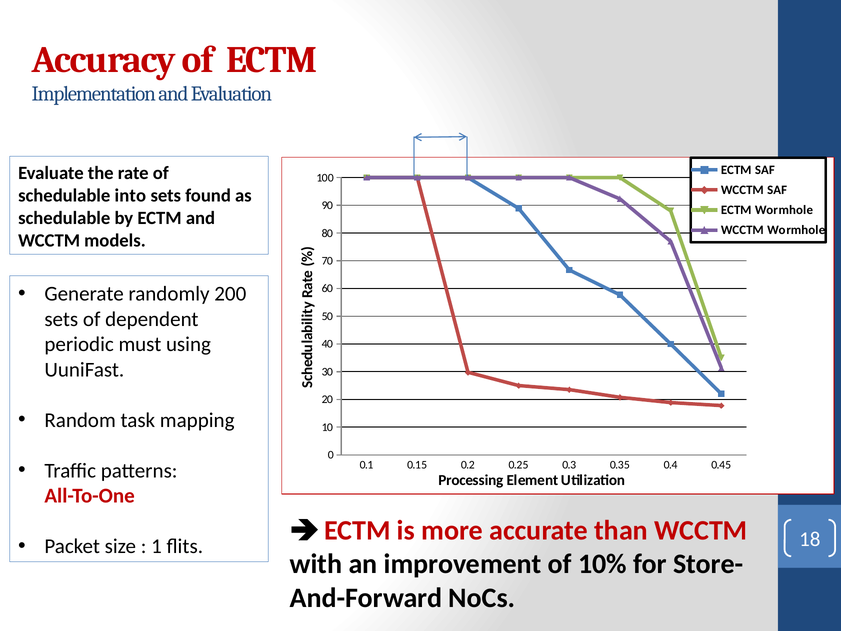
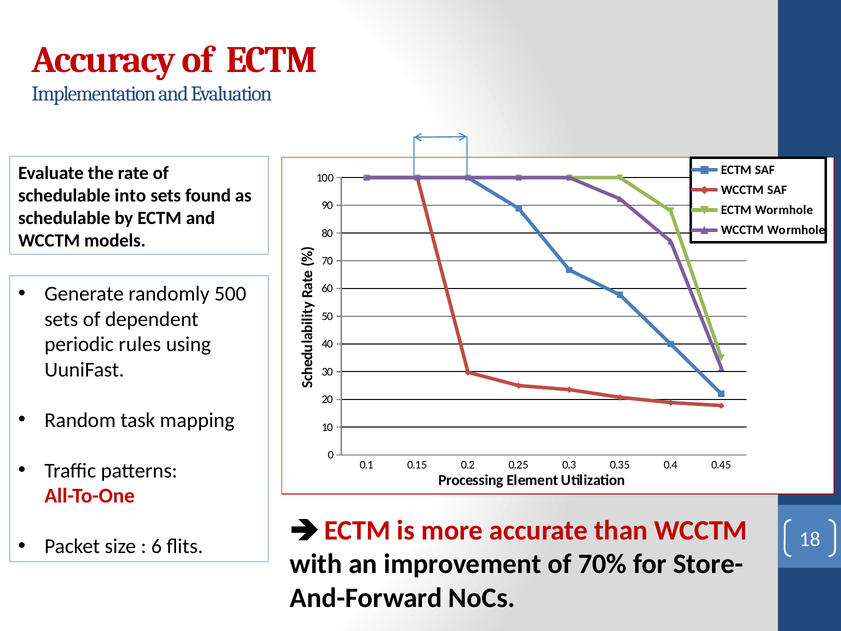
200: 200 -> 500
must: must -> rules
1: 1 -> 6
10%: 10% -> 70%
